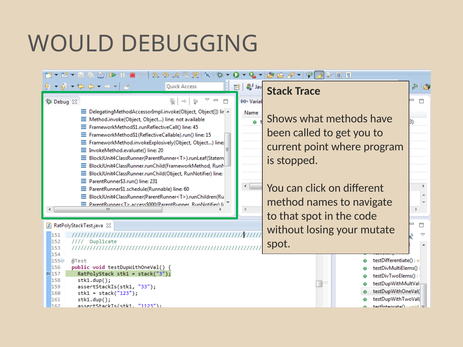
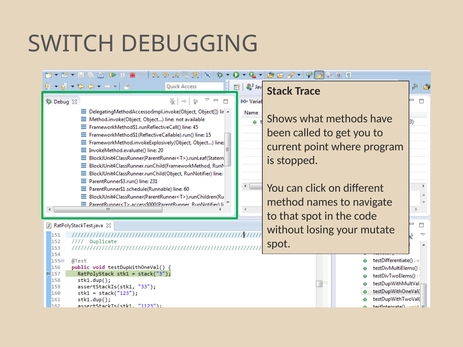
WOULD: WOULD -> SWITCH
